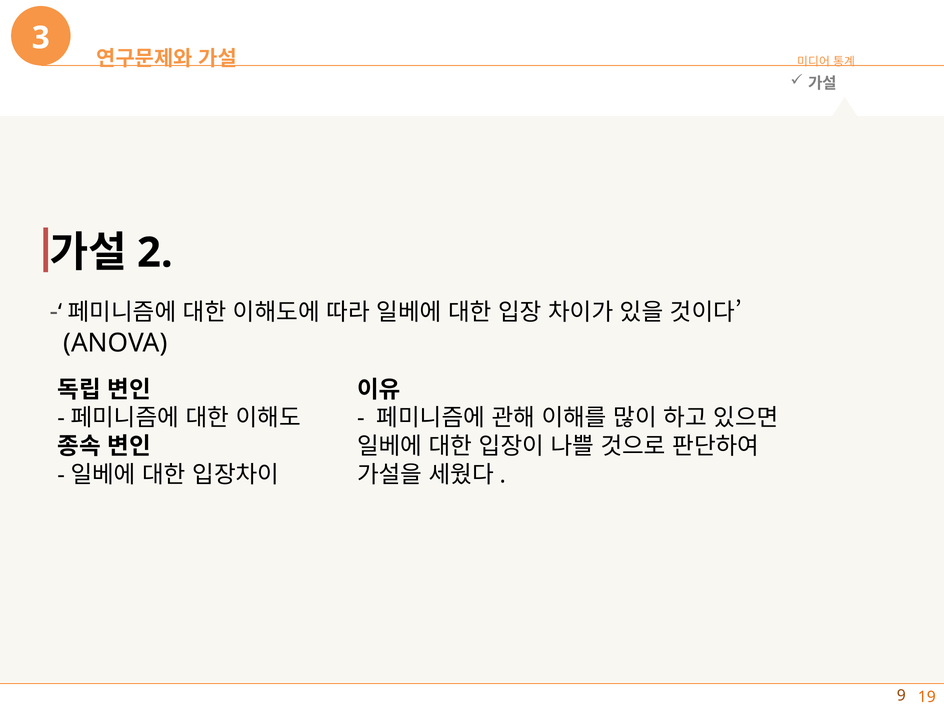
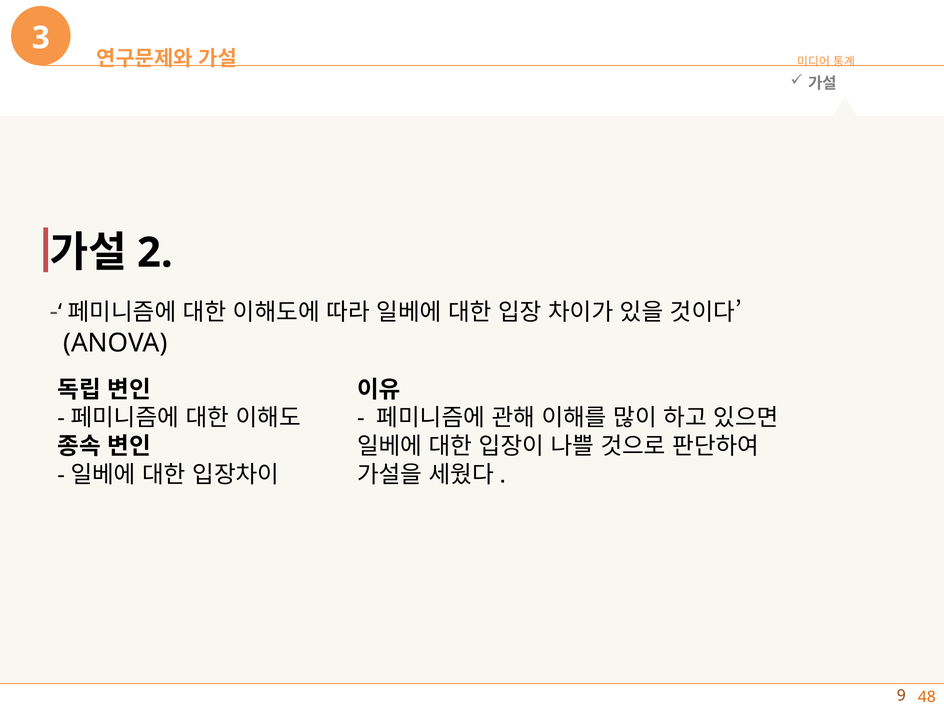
19: 19 -> 48
